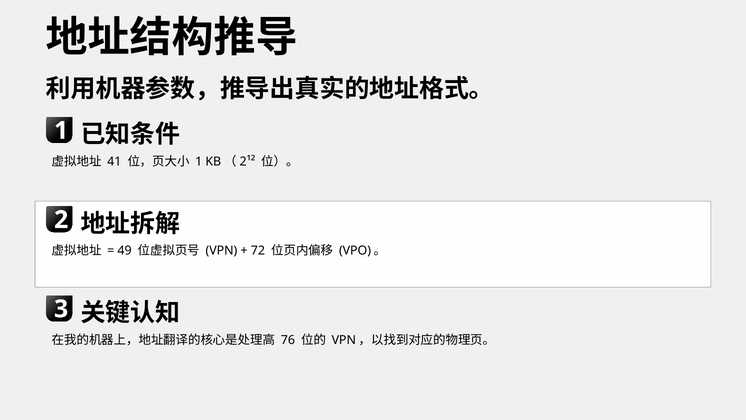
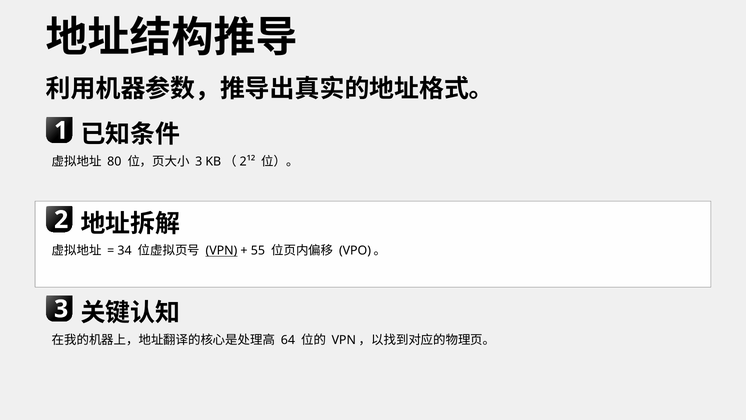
41: 41 -> 80
1 at (199, 161): 1 -> 3
49: 49 -> 34
VPN underline: none -> present
72: 72 -> 55
76: 76 -> 64
